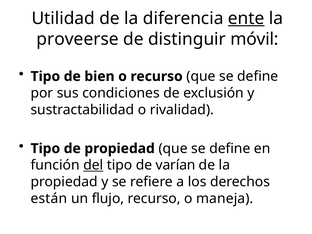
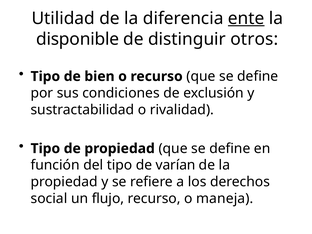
proveerse: proveerse -> disponible
móvil: móvil -> otros
del underline: present -> none
están: están -> social
